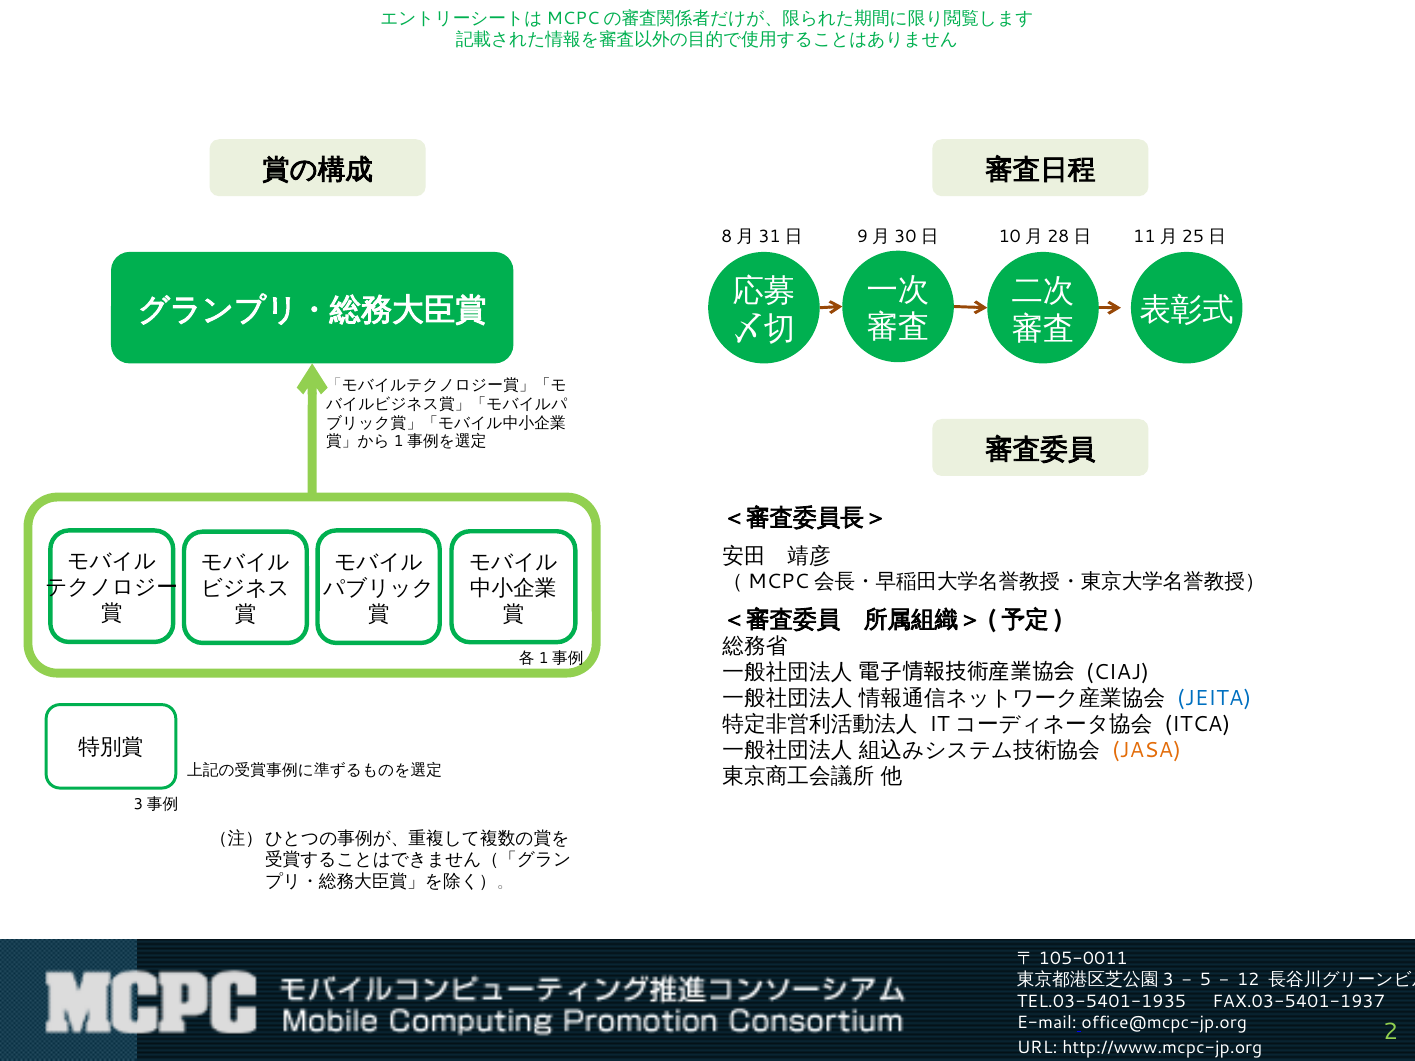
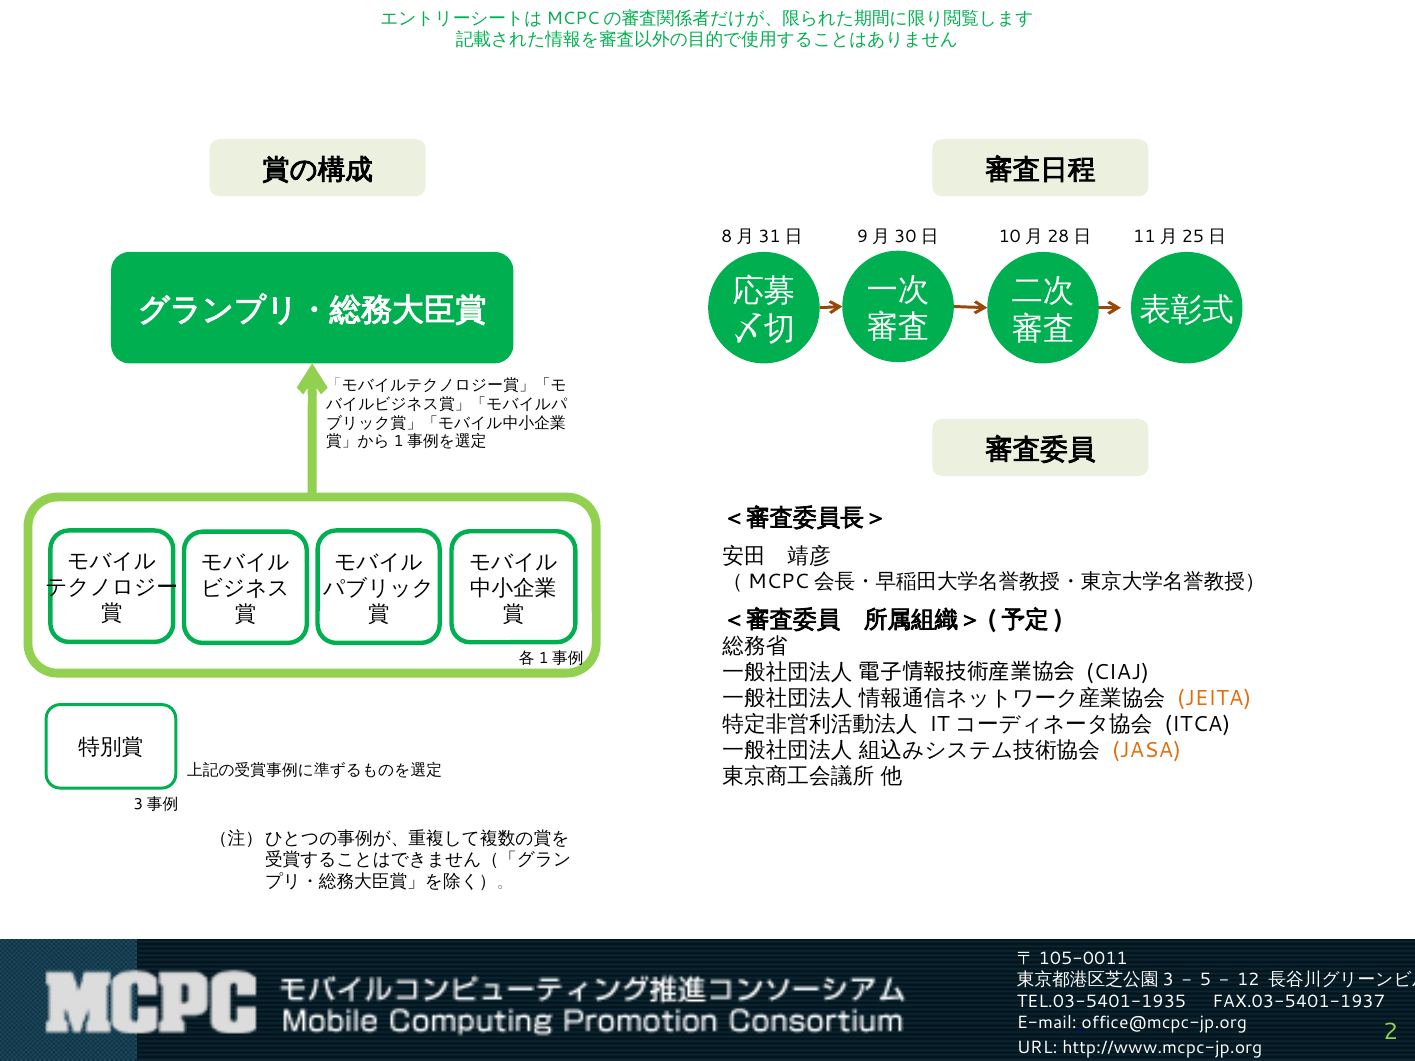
JEITA colour: blue -> orange
